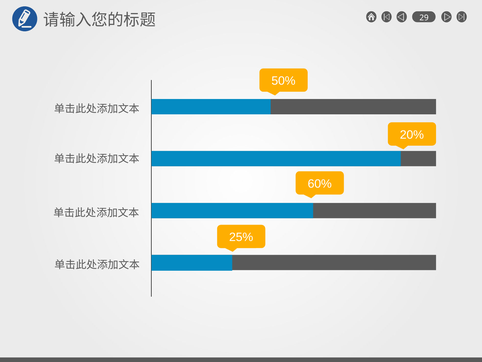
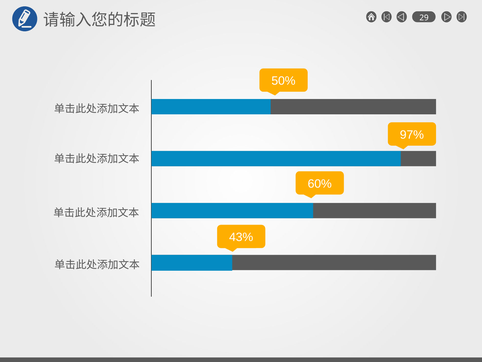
20%: 20% -> 97%
25%: 25% -> 43%
